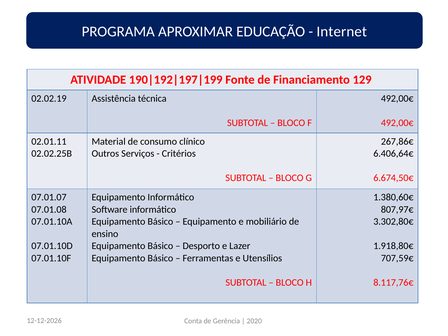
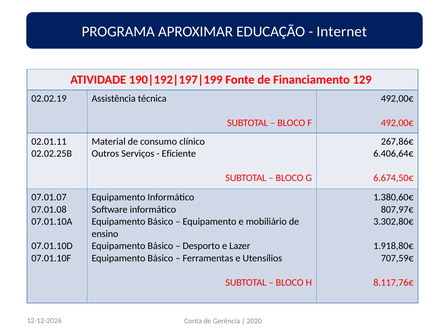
Critérios: Critérios -> Eficiente
